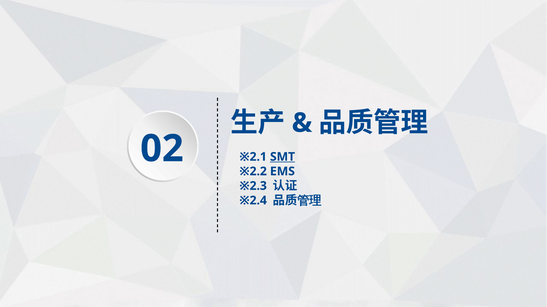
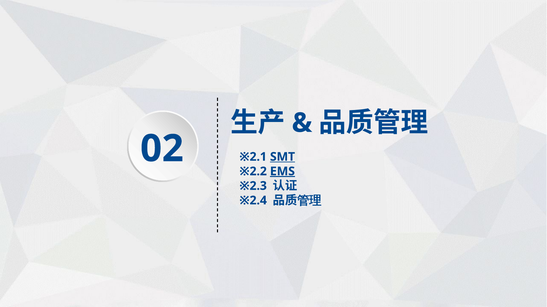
EMS underline: none -> present
